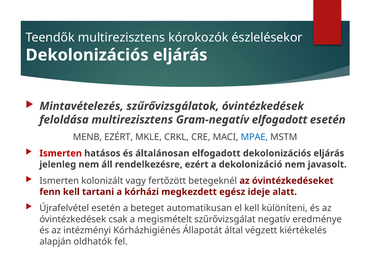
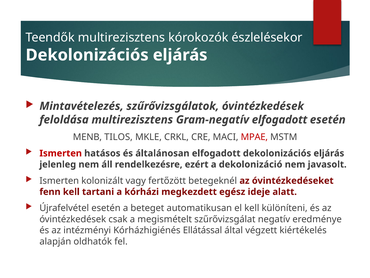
MENB EZÉRT: EZÉRT -> TILOS
MPAE colour: blue -> red
Állapotát: Állapotát -> Ellátással
